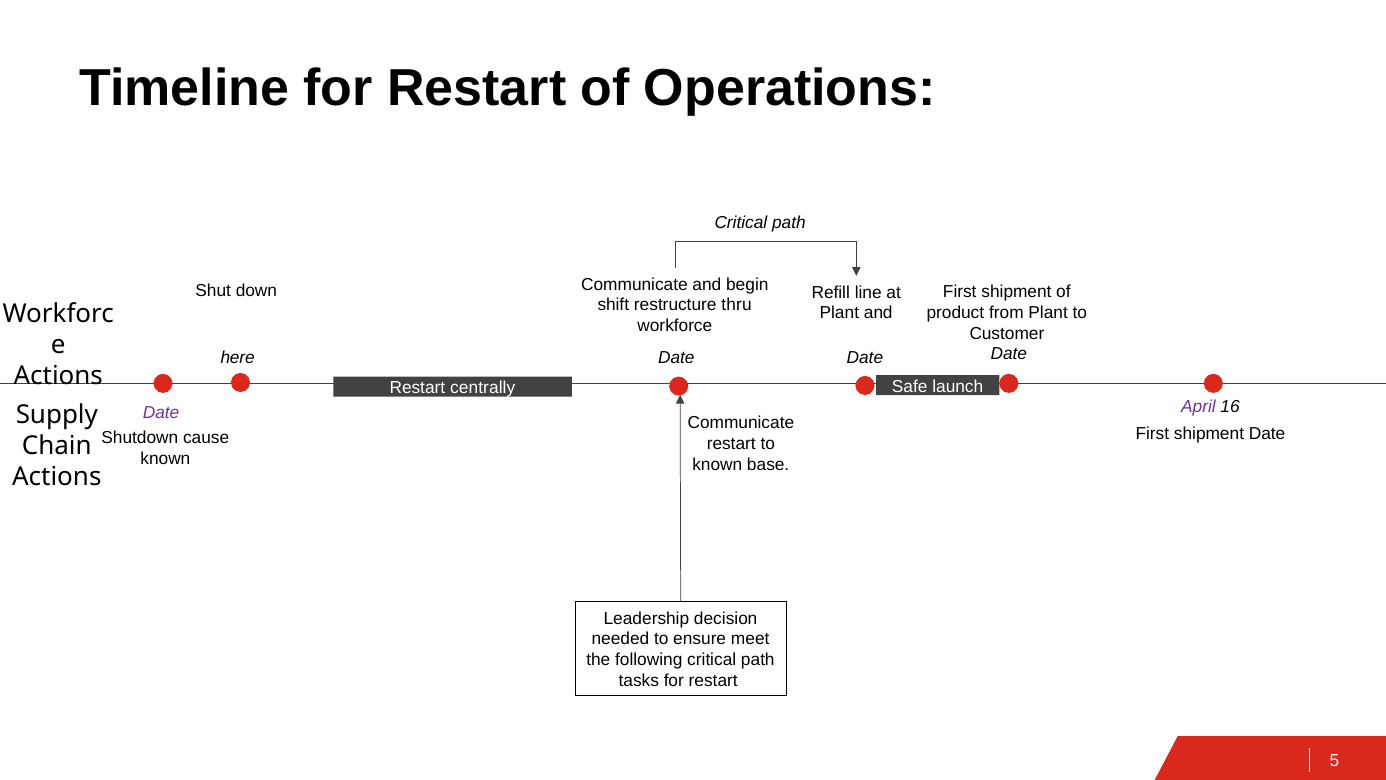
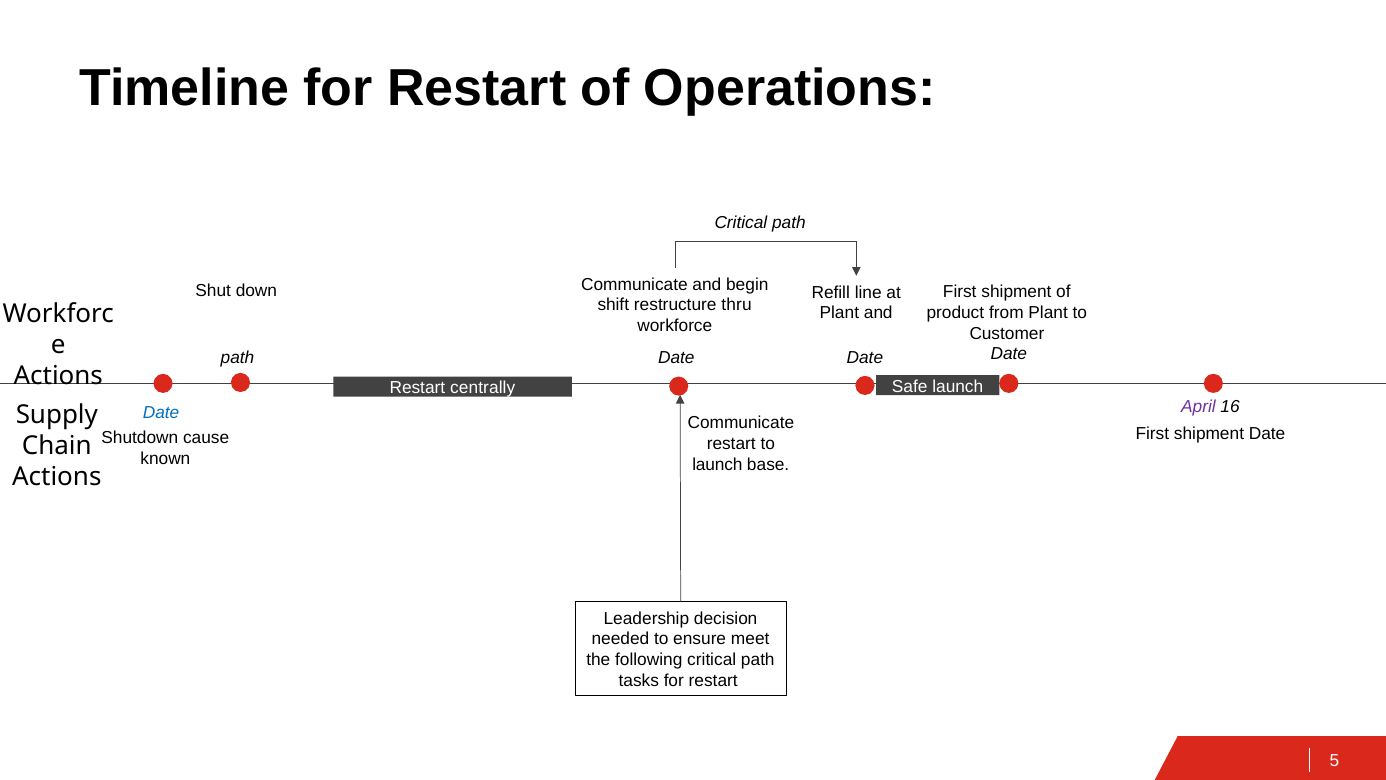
here at (238, 358): here -> path
Date at (161, 413) colour: purple -> blue
known at (717, 464): known -> launch
